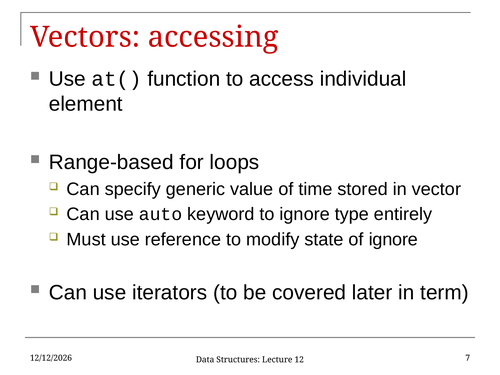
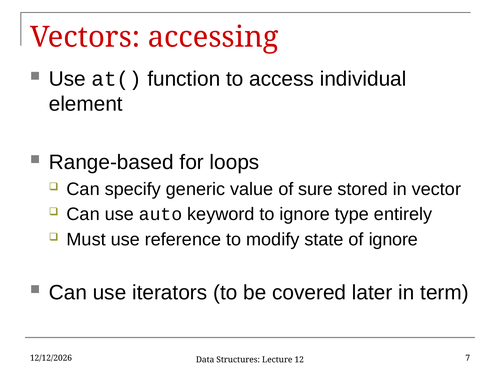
time: time -> sure
